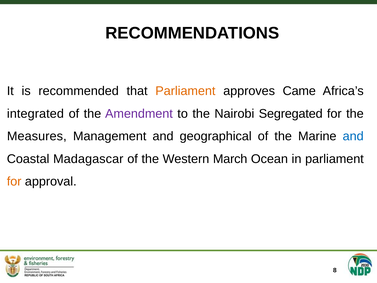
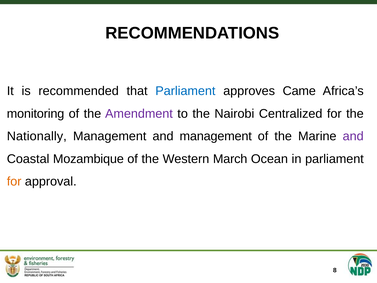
Parliament at (185, 91) colour: orange -> blue
integrated: integrated -> monitoring
Segregated: Segregated -> Centralized
Measures: Measures -> Nationally
and geographical: geographical -> management
and at (353, 136) colour: blue -> purple
Madagascar: Madagascar -> Mozambique
